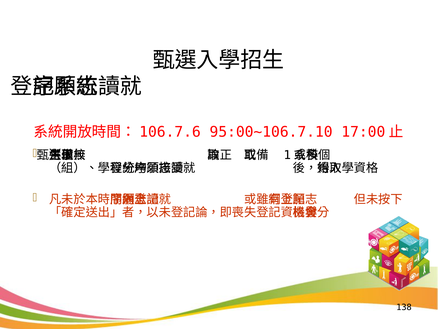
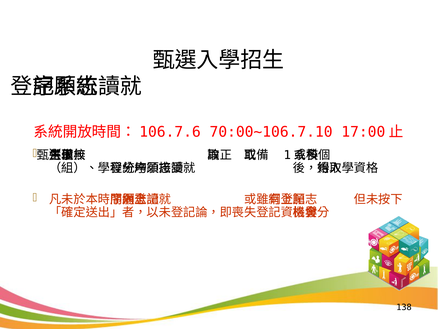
95:00~106.7.10: 95:00~106.7.10 -> 70:00~106.7.10
